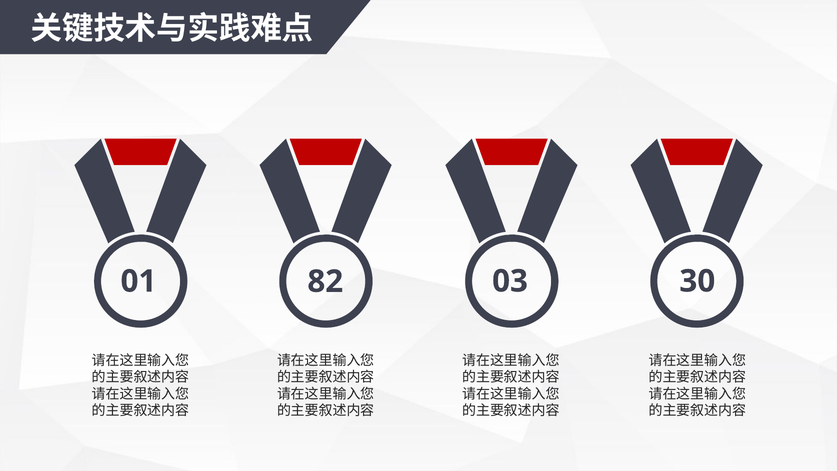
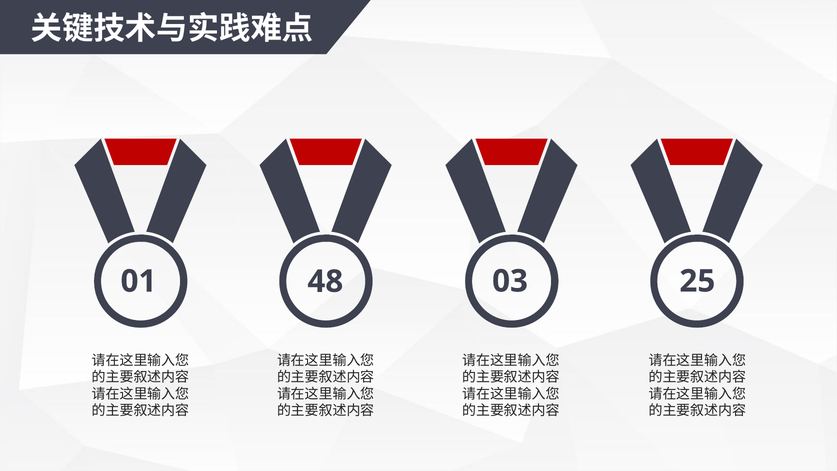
82: 82 -> 48
30: 30 -> 25
